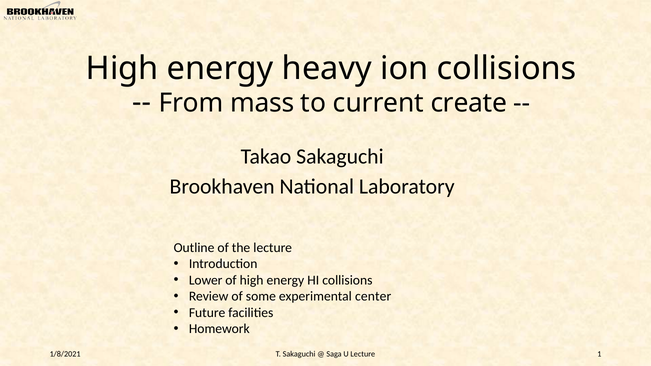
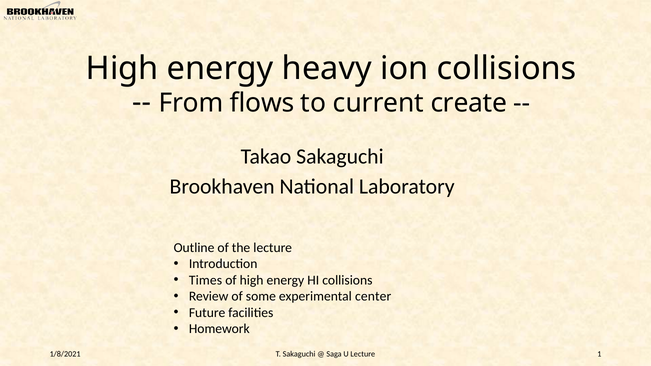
mass: mass -> flows
Lower: Lower -> Times
